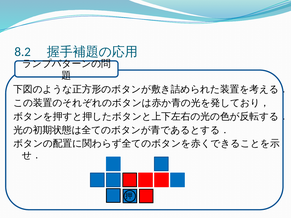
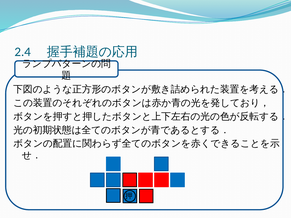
8.2: 8.2 -> 2.4
